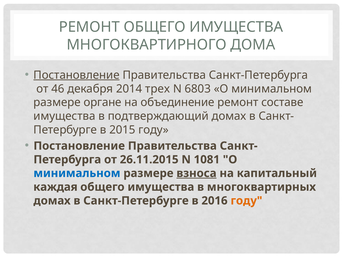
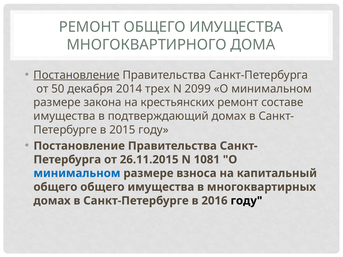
46: 46 -> 50
6803: 6803 -> 2099
органе: органе -> закона
объединение: объединение -> крестьянских
взноса underline: present -> none
каждая at (55, 187): каждая -> общего
году at (246, 201) colour: orange -> black
